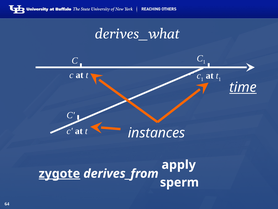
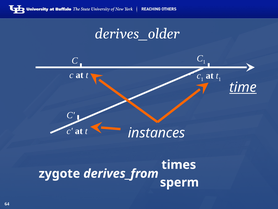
derives_what: derives_what -> derives_older
apply: apply -> times
zygote underline: present -> none
